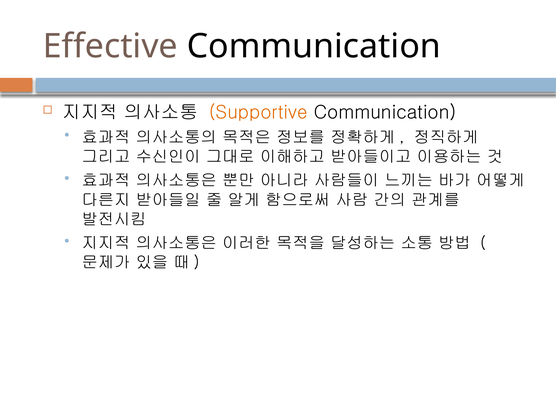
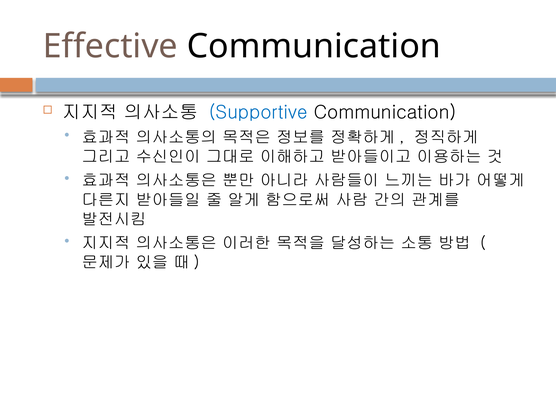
Supportive colour: orange -> blue
